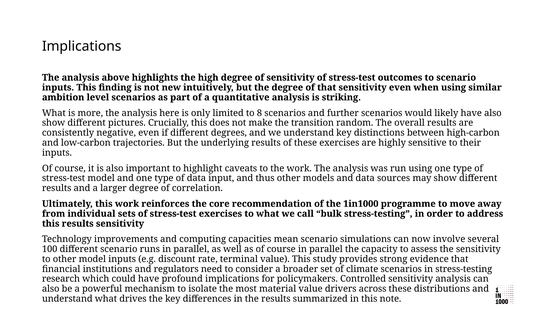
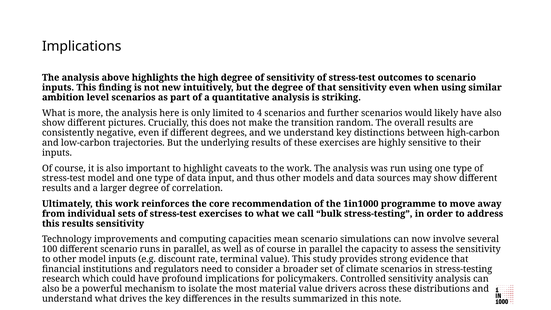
8: 8 -> 4
